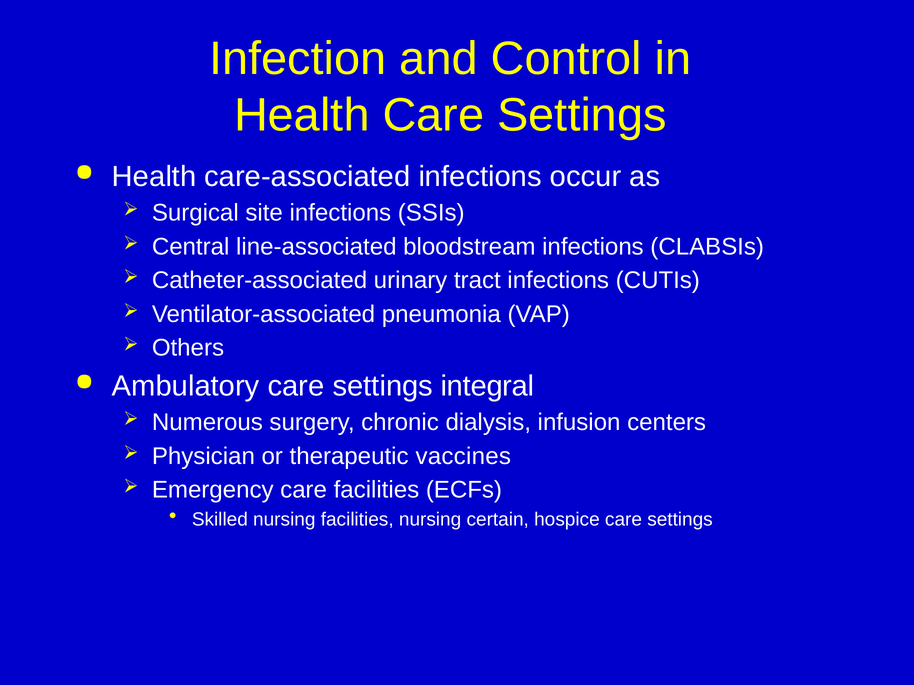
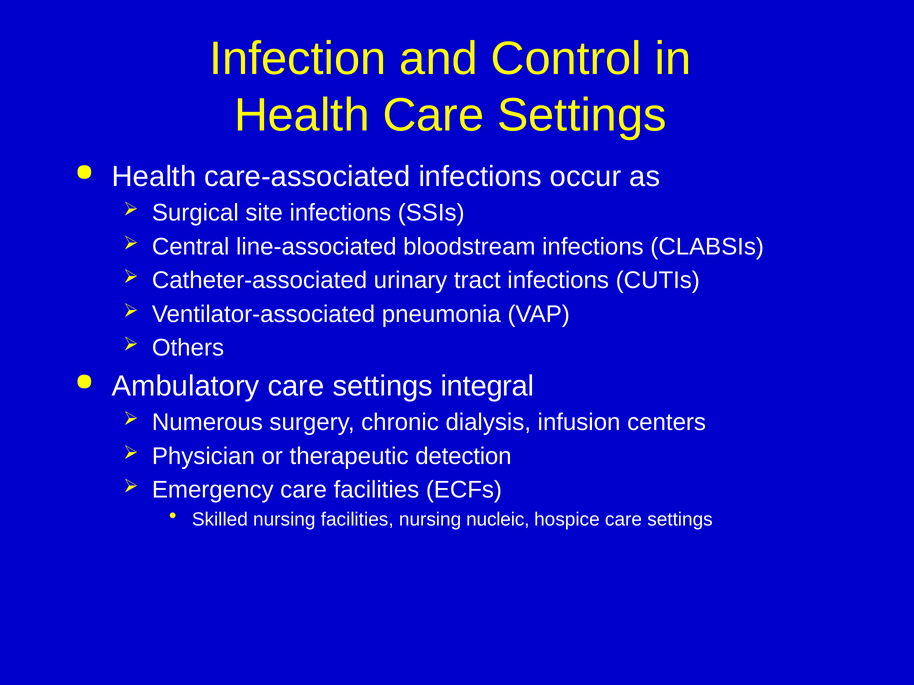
vaccines: vaccines -> detection
certain: certain -> nucleic
